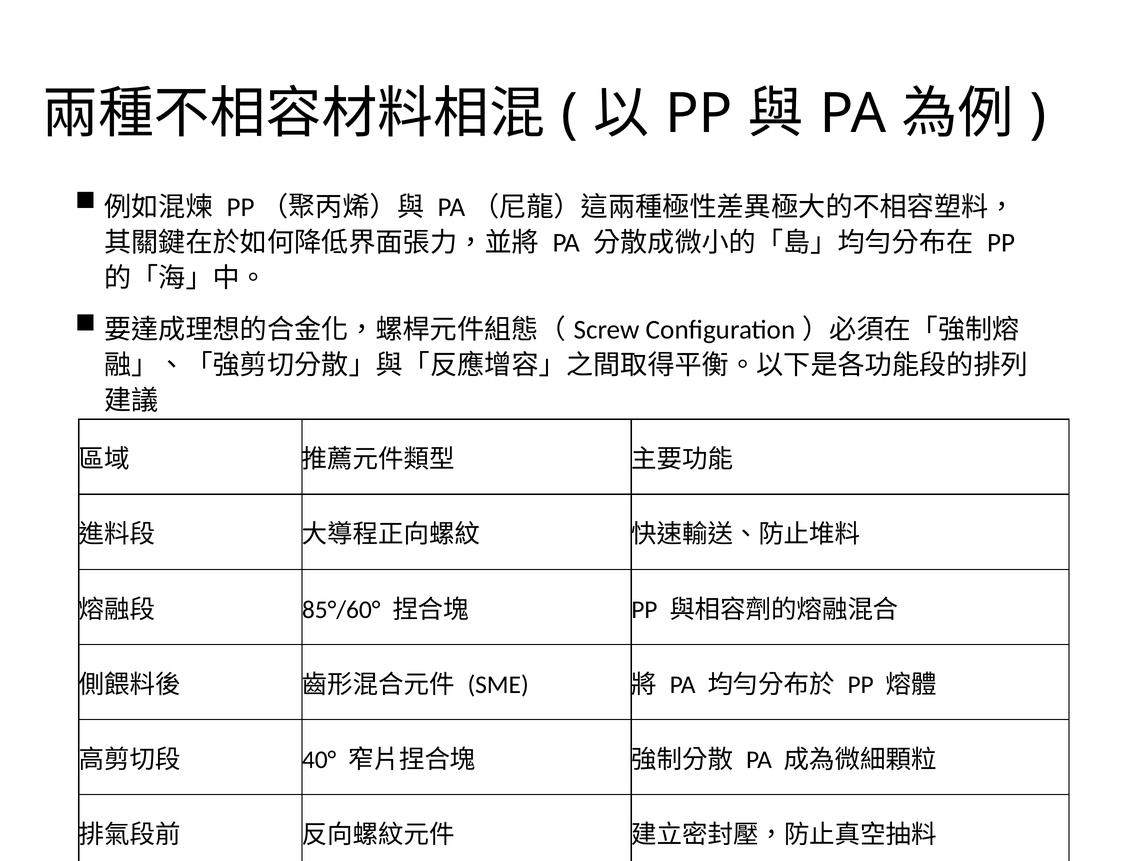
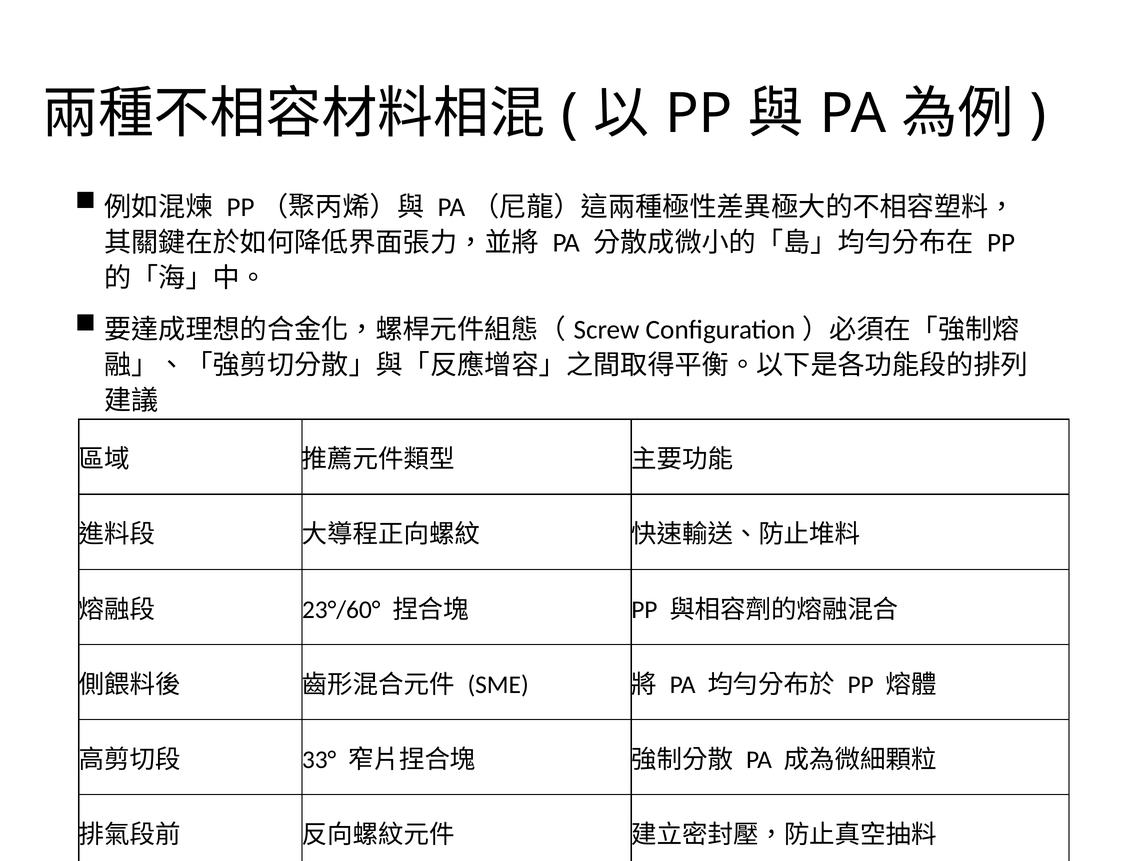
85°/60°: 85°/60° -> 23°/60°
40°: 40° -> 33°
